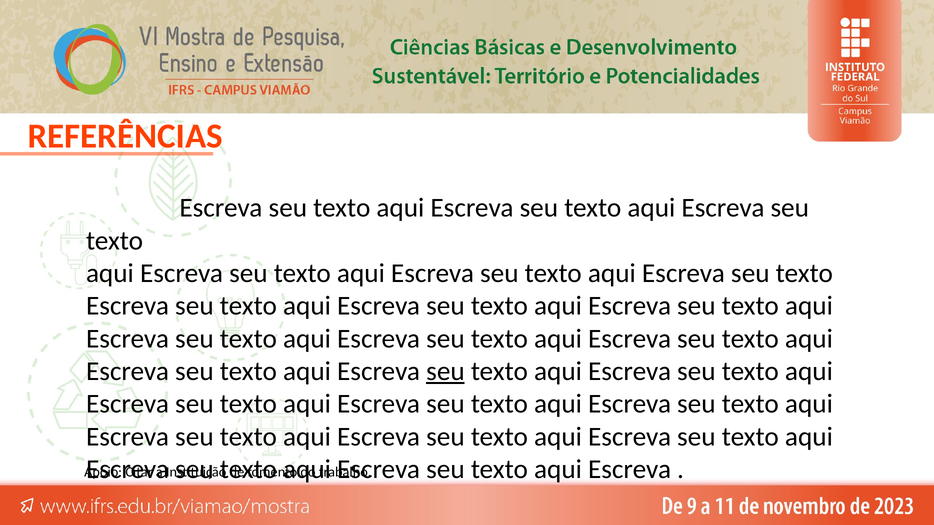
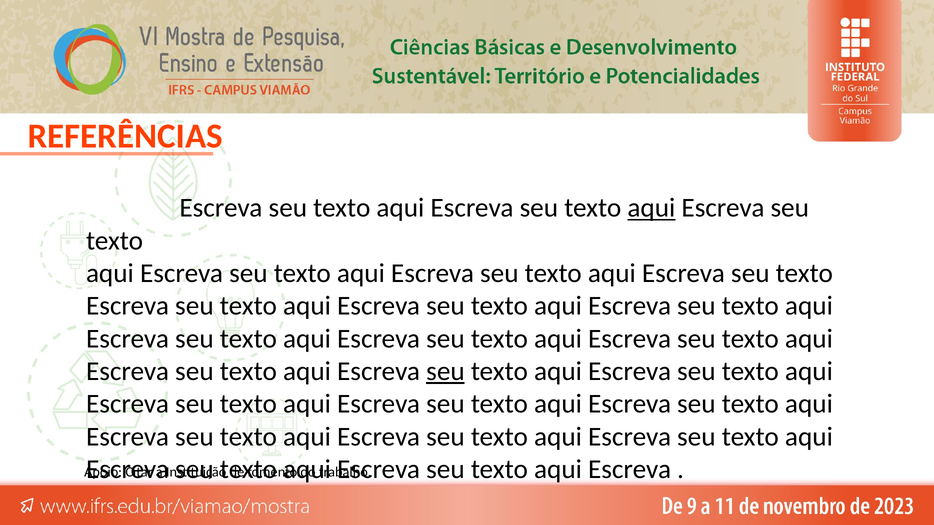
aqui at (651, 208) underline: none -> present
